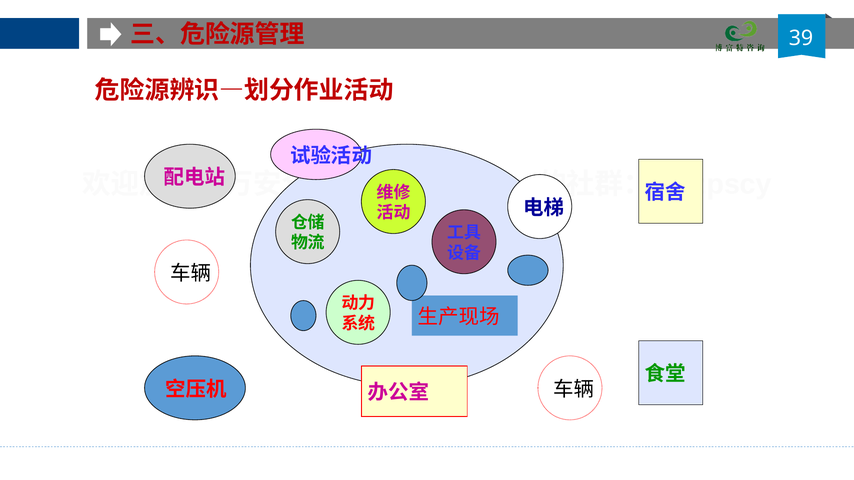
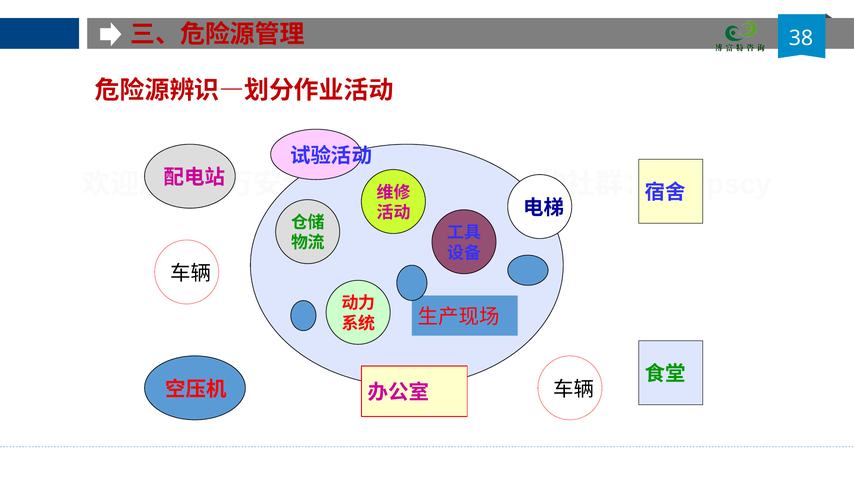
39: 39 -> 38
